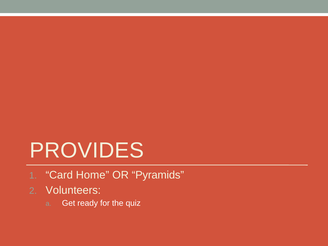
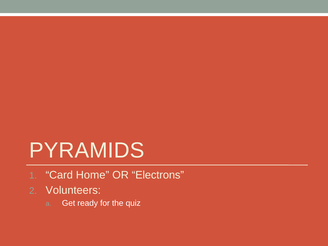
PROVIDES: PROVIDES -> PYRAMIDS
Pyramids: Pyramids -> Electrons
